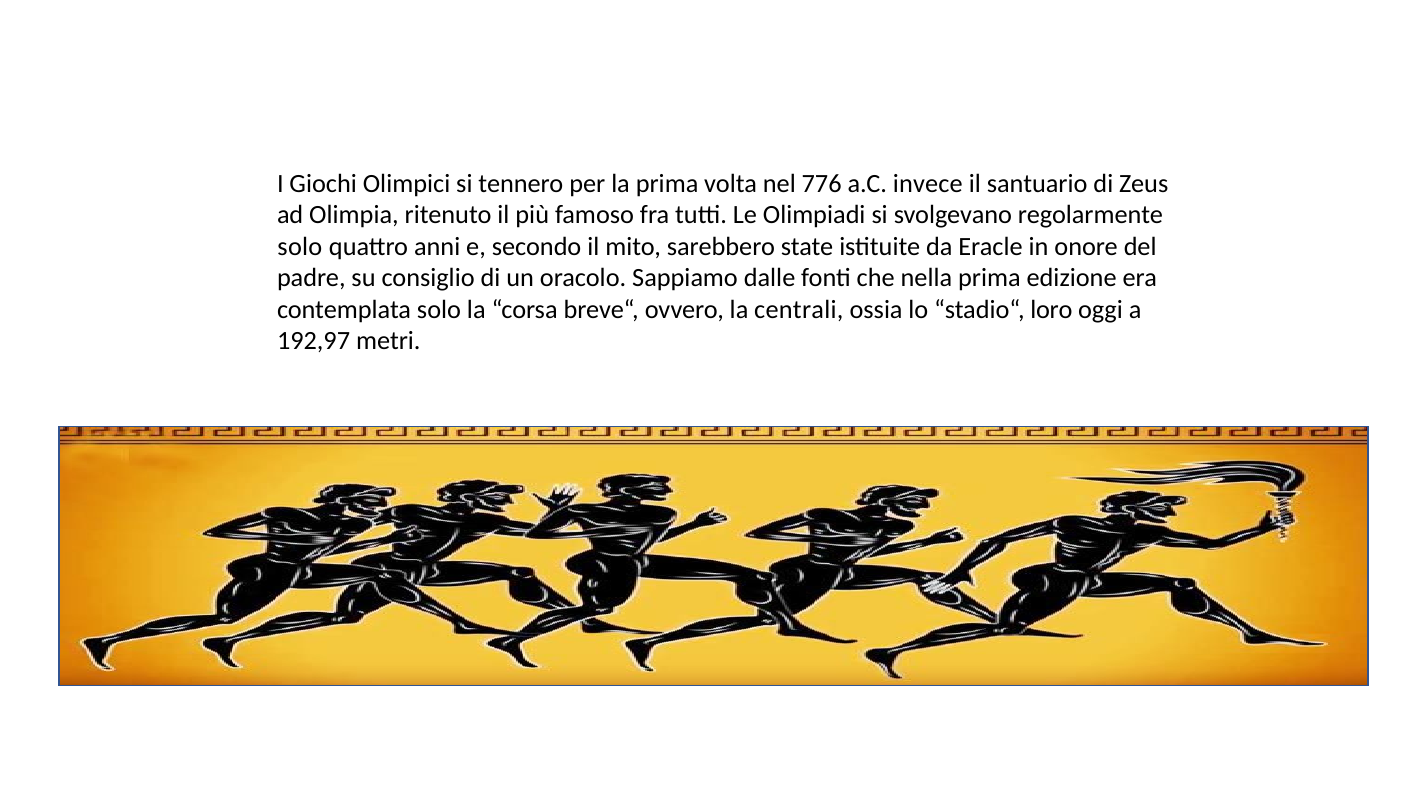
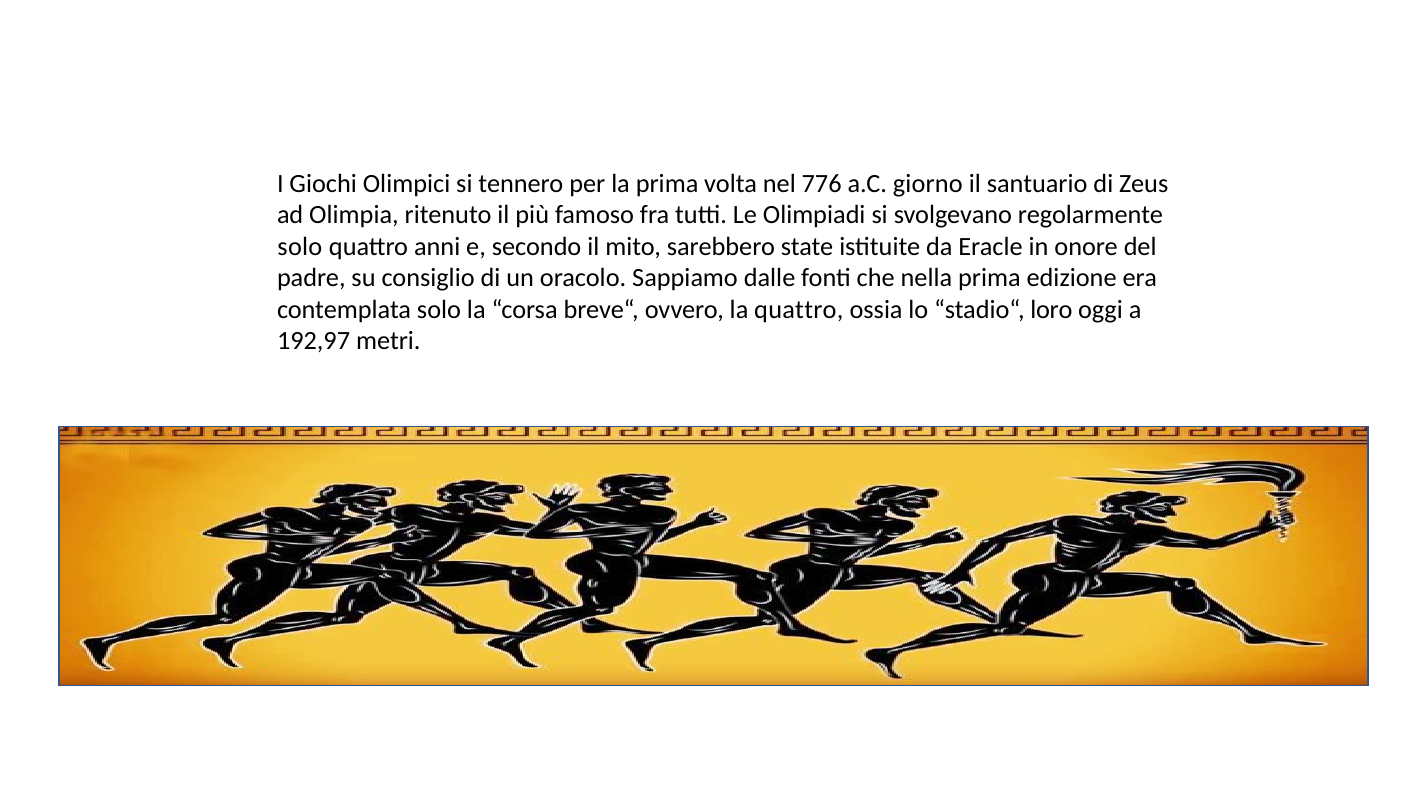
invece: invece -> giorno
la centrali: centrali -> quattro
